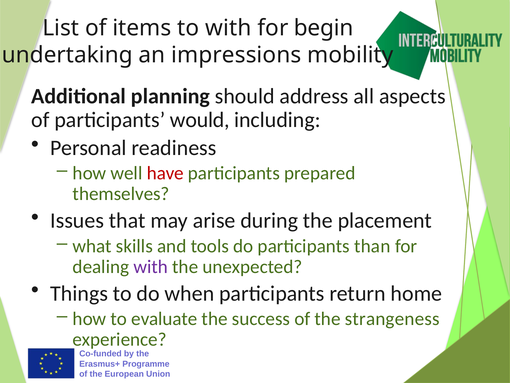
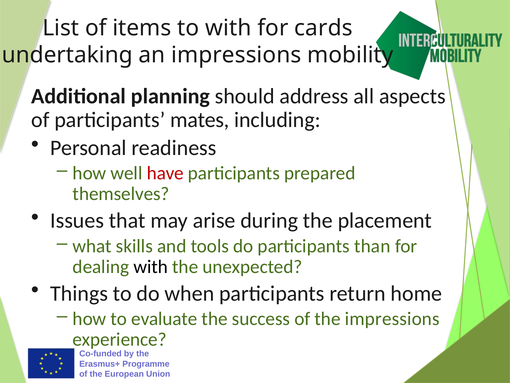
begin: begin -> cards
would: would -> mates
with at (151, 266) colour: purple -> black
the strangeness: strangeness -> impressions
